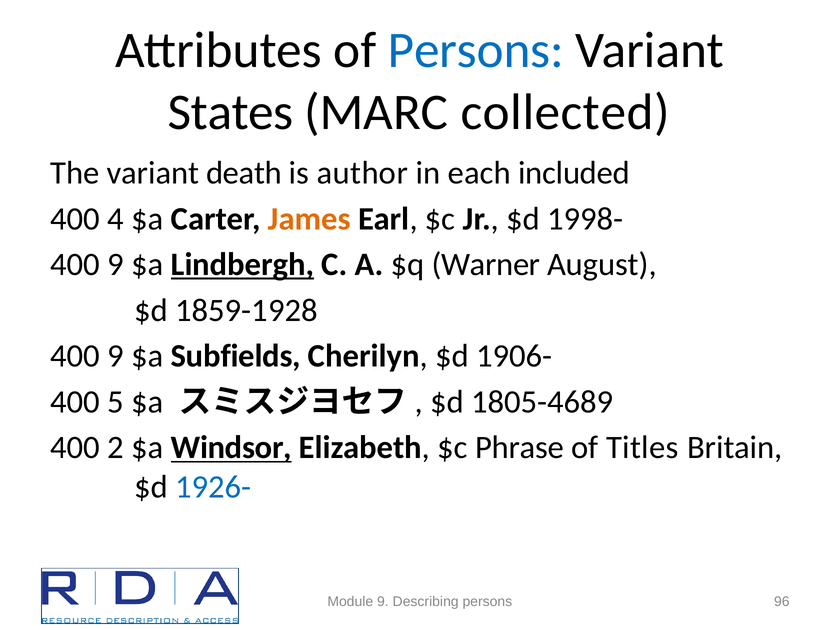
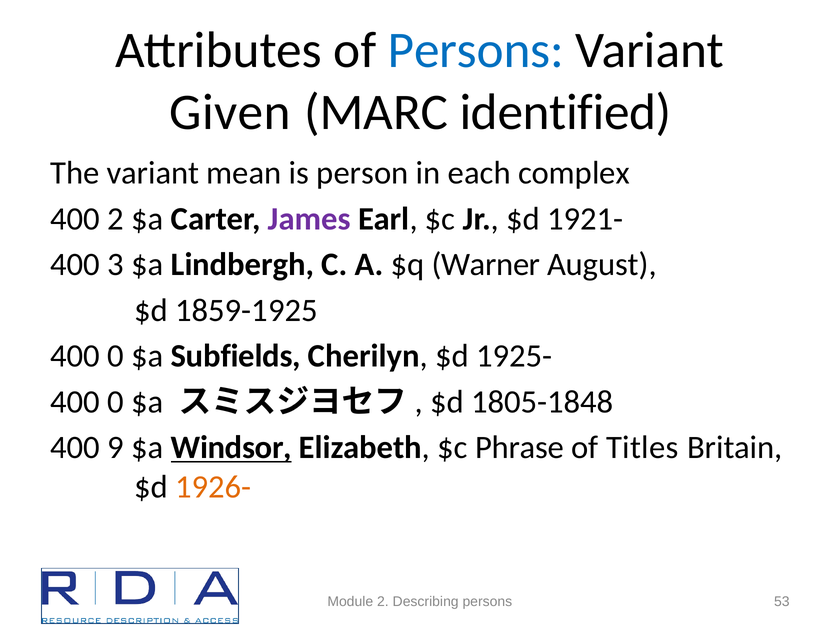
States: States -> Given
collected: collected -> identified
death: death -> mean
author: author -> person
included: included -> complex
400 4: 4 -> 2
James colour: orange -> purple
1998-: 1998- -> 1921-
9 at (116, 265): 9 -> 3
Lindbergh underline: present -> none
1859-1928: 1859-1928 -> 1859-1925
9 at (116, 356): 9 -> 0
1906-: 1906- -> 1925-
5 at (116, 402): 5 -> 0
1805-4689: 1805-4689 -> 1805-1848
2: 2 -> 9
1926- colour: blue -> orange
Module 9: 9 -> 2
96: 96 -> 53
